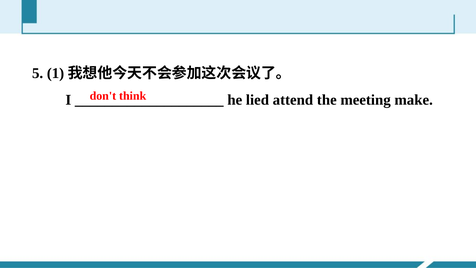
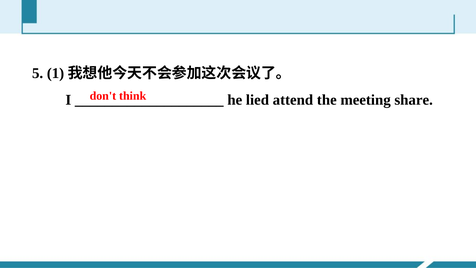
make: make -> share
